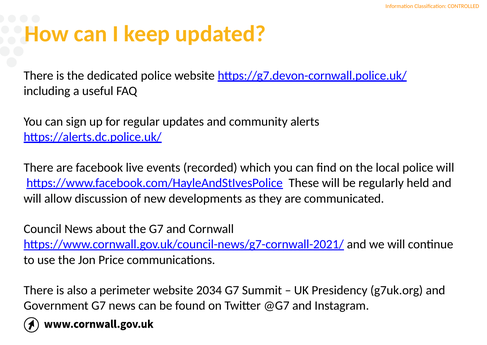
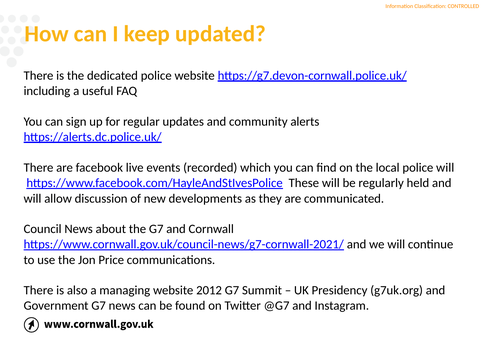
perimeter: perimeter -> managing
2034: 2034 -> 2012
